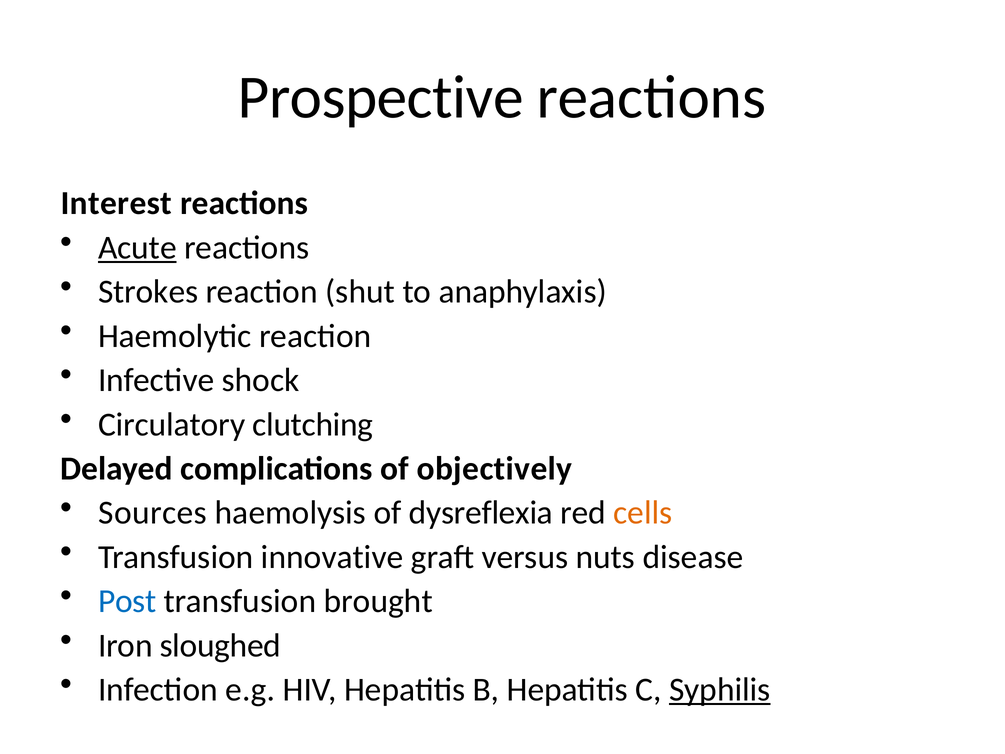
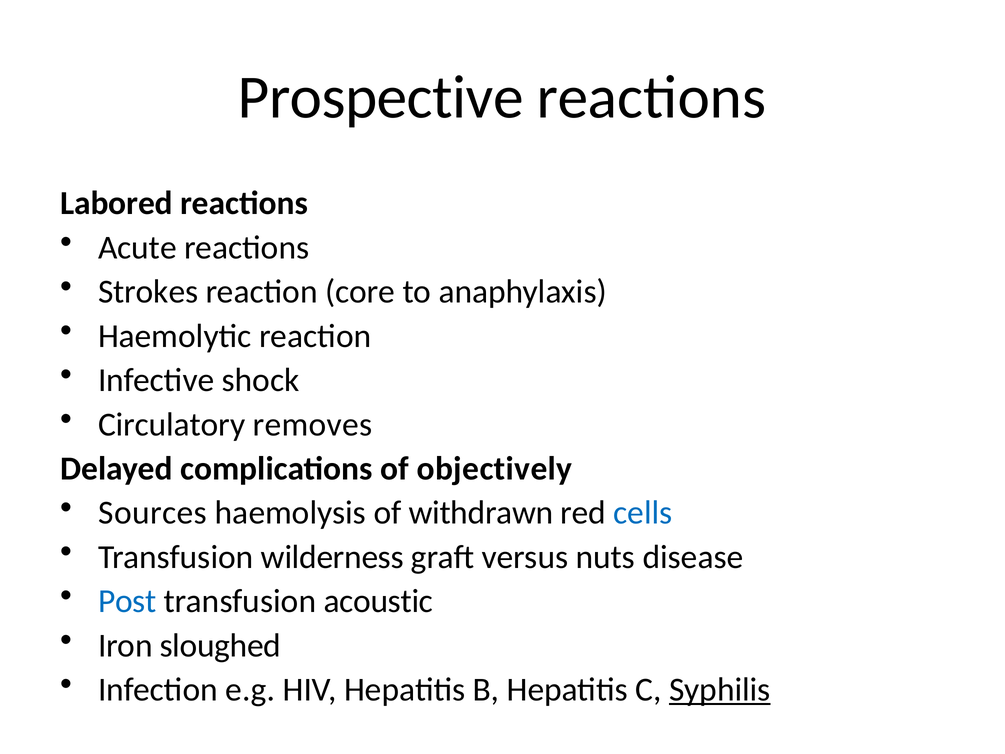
Interest: Interest -> Labored
Acute underline: present -> none
shut: shut -> core
clutching: clutching -> removes
dysreflexia: dysreflexia -> withdrawn
cells colour: orange -> blue
innovative: innovative -> wilderness
brought: brought -> acoustic
